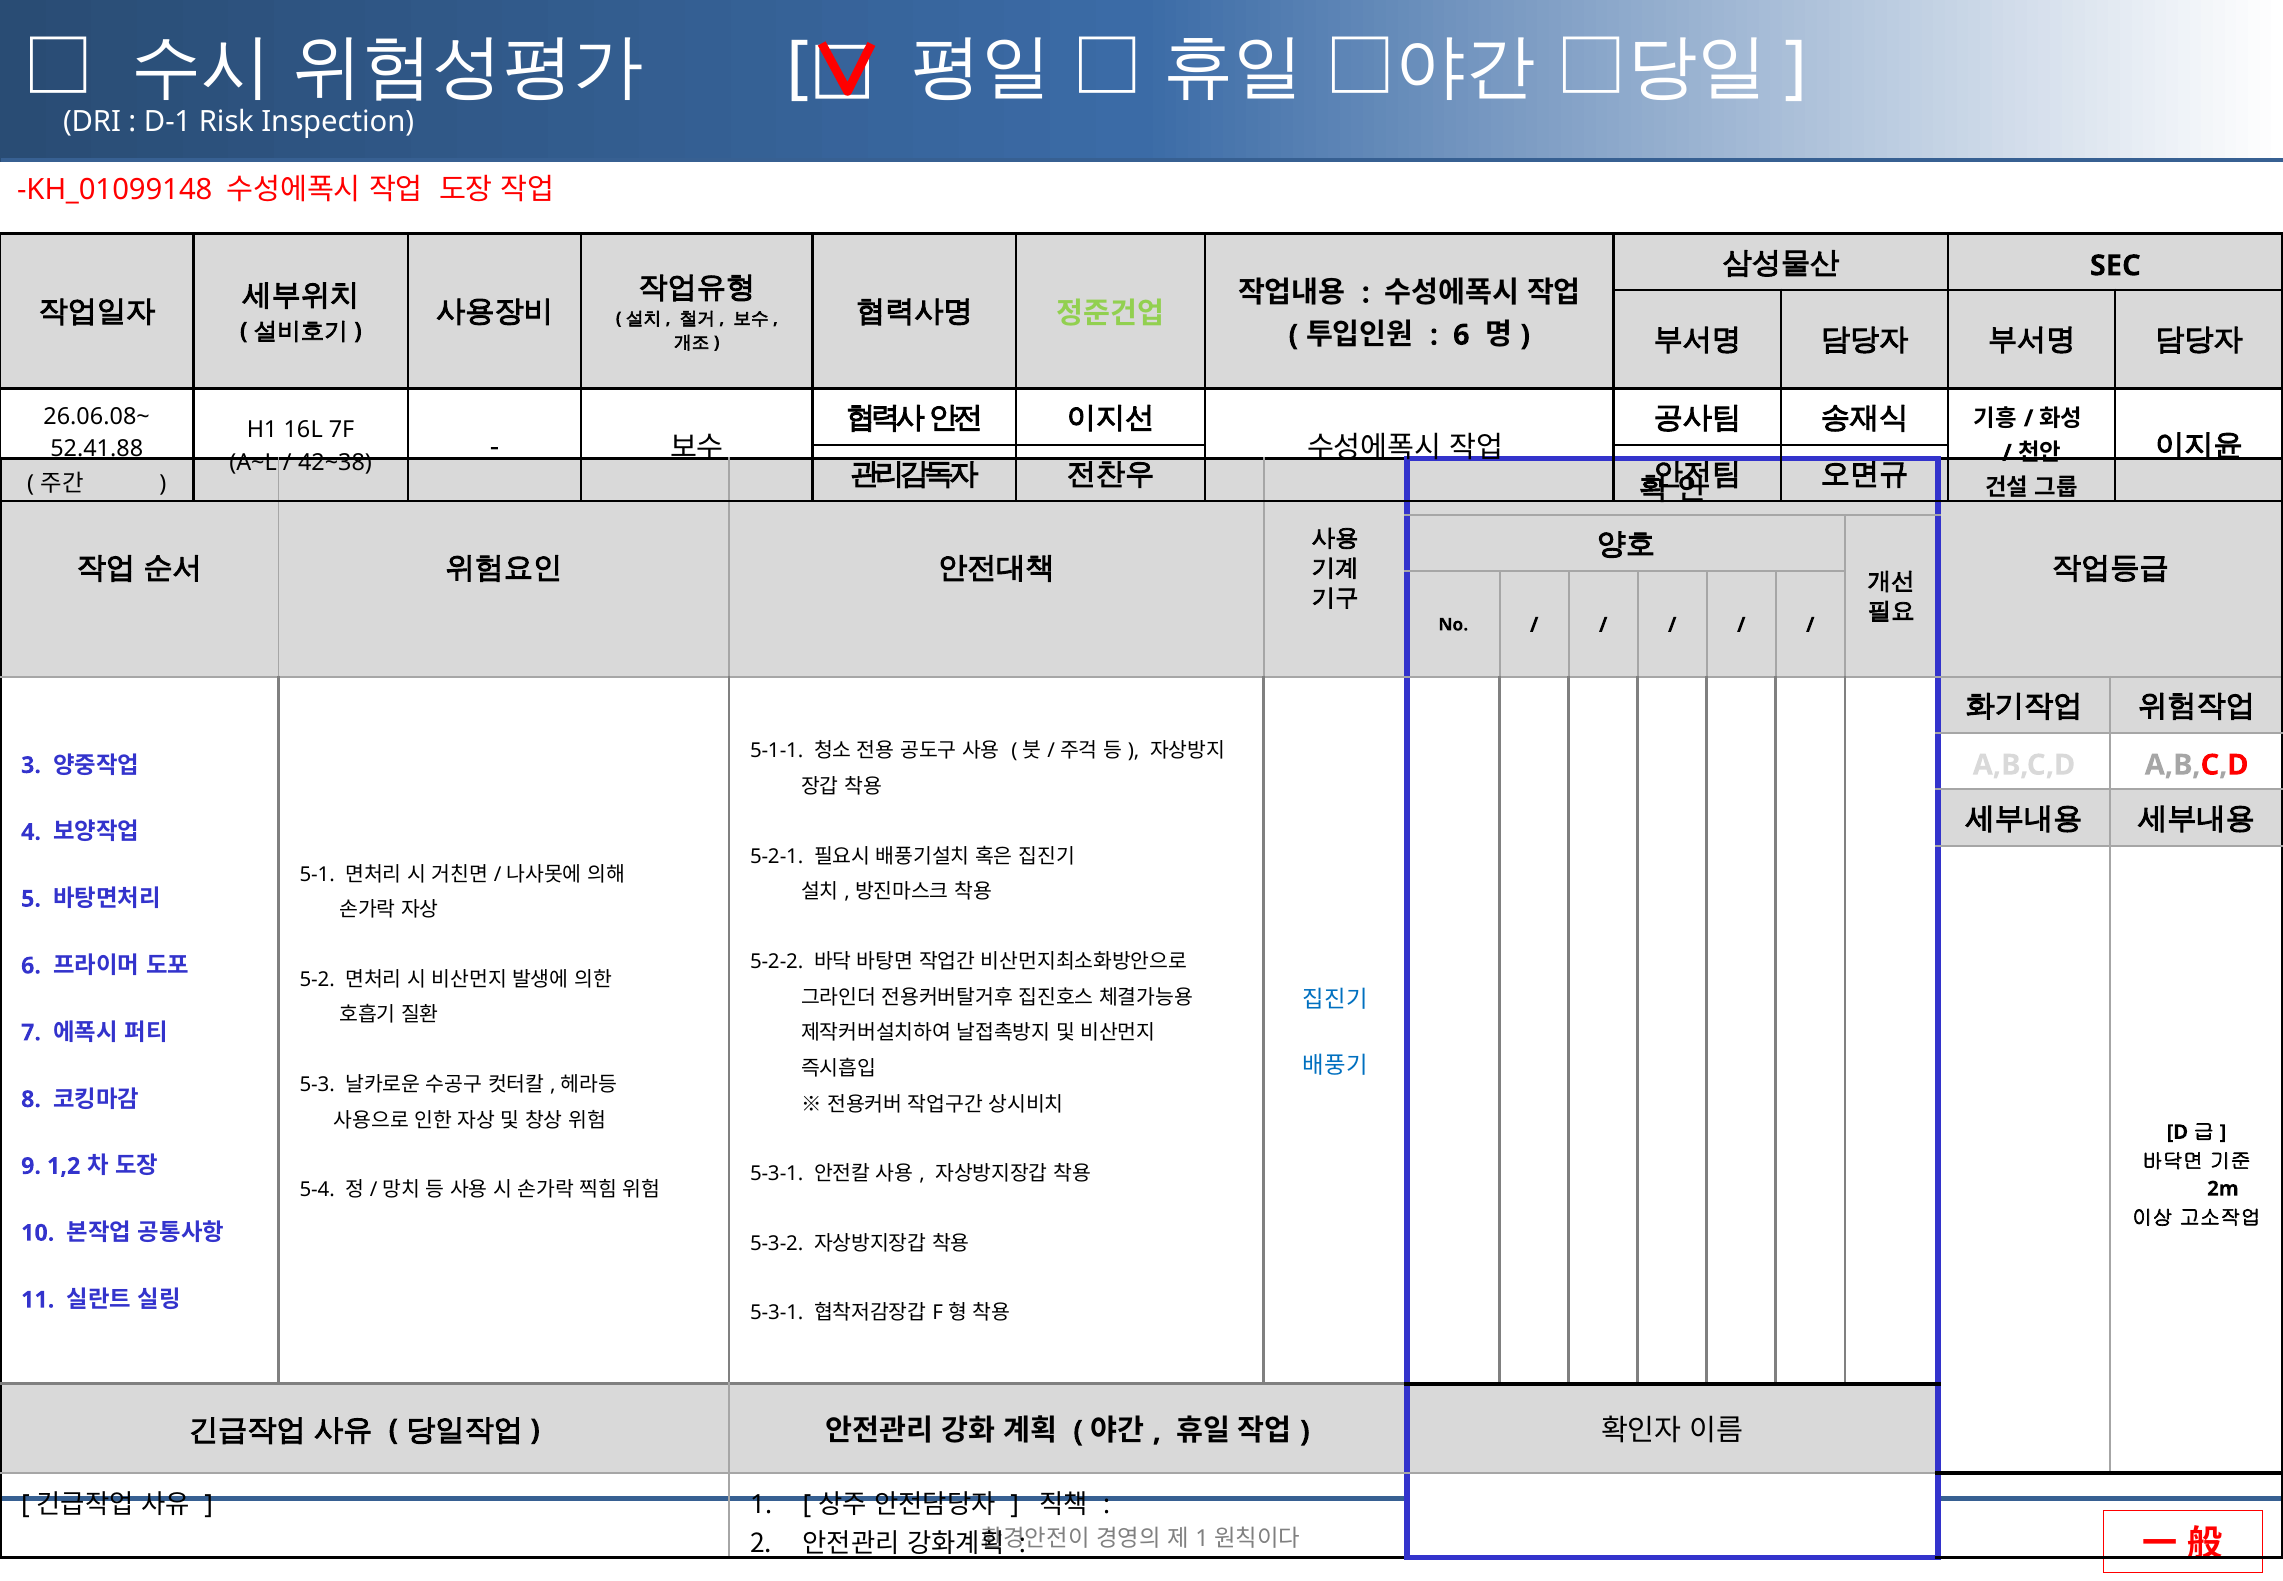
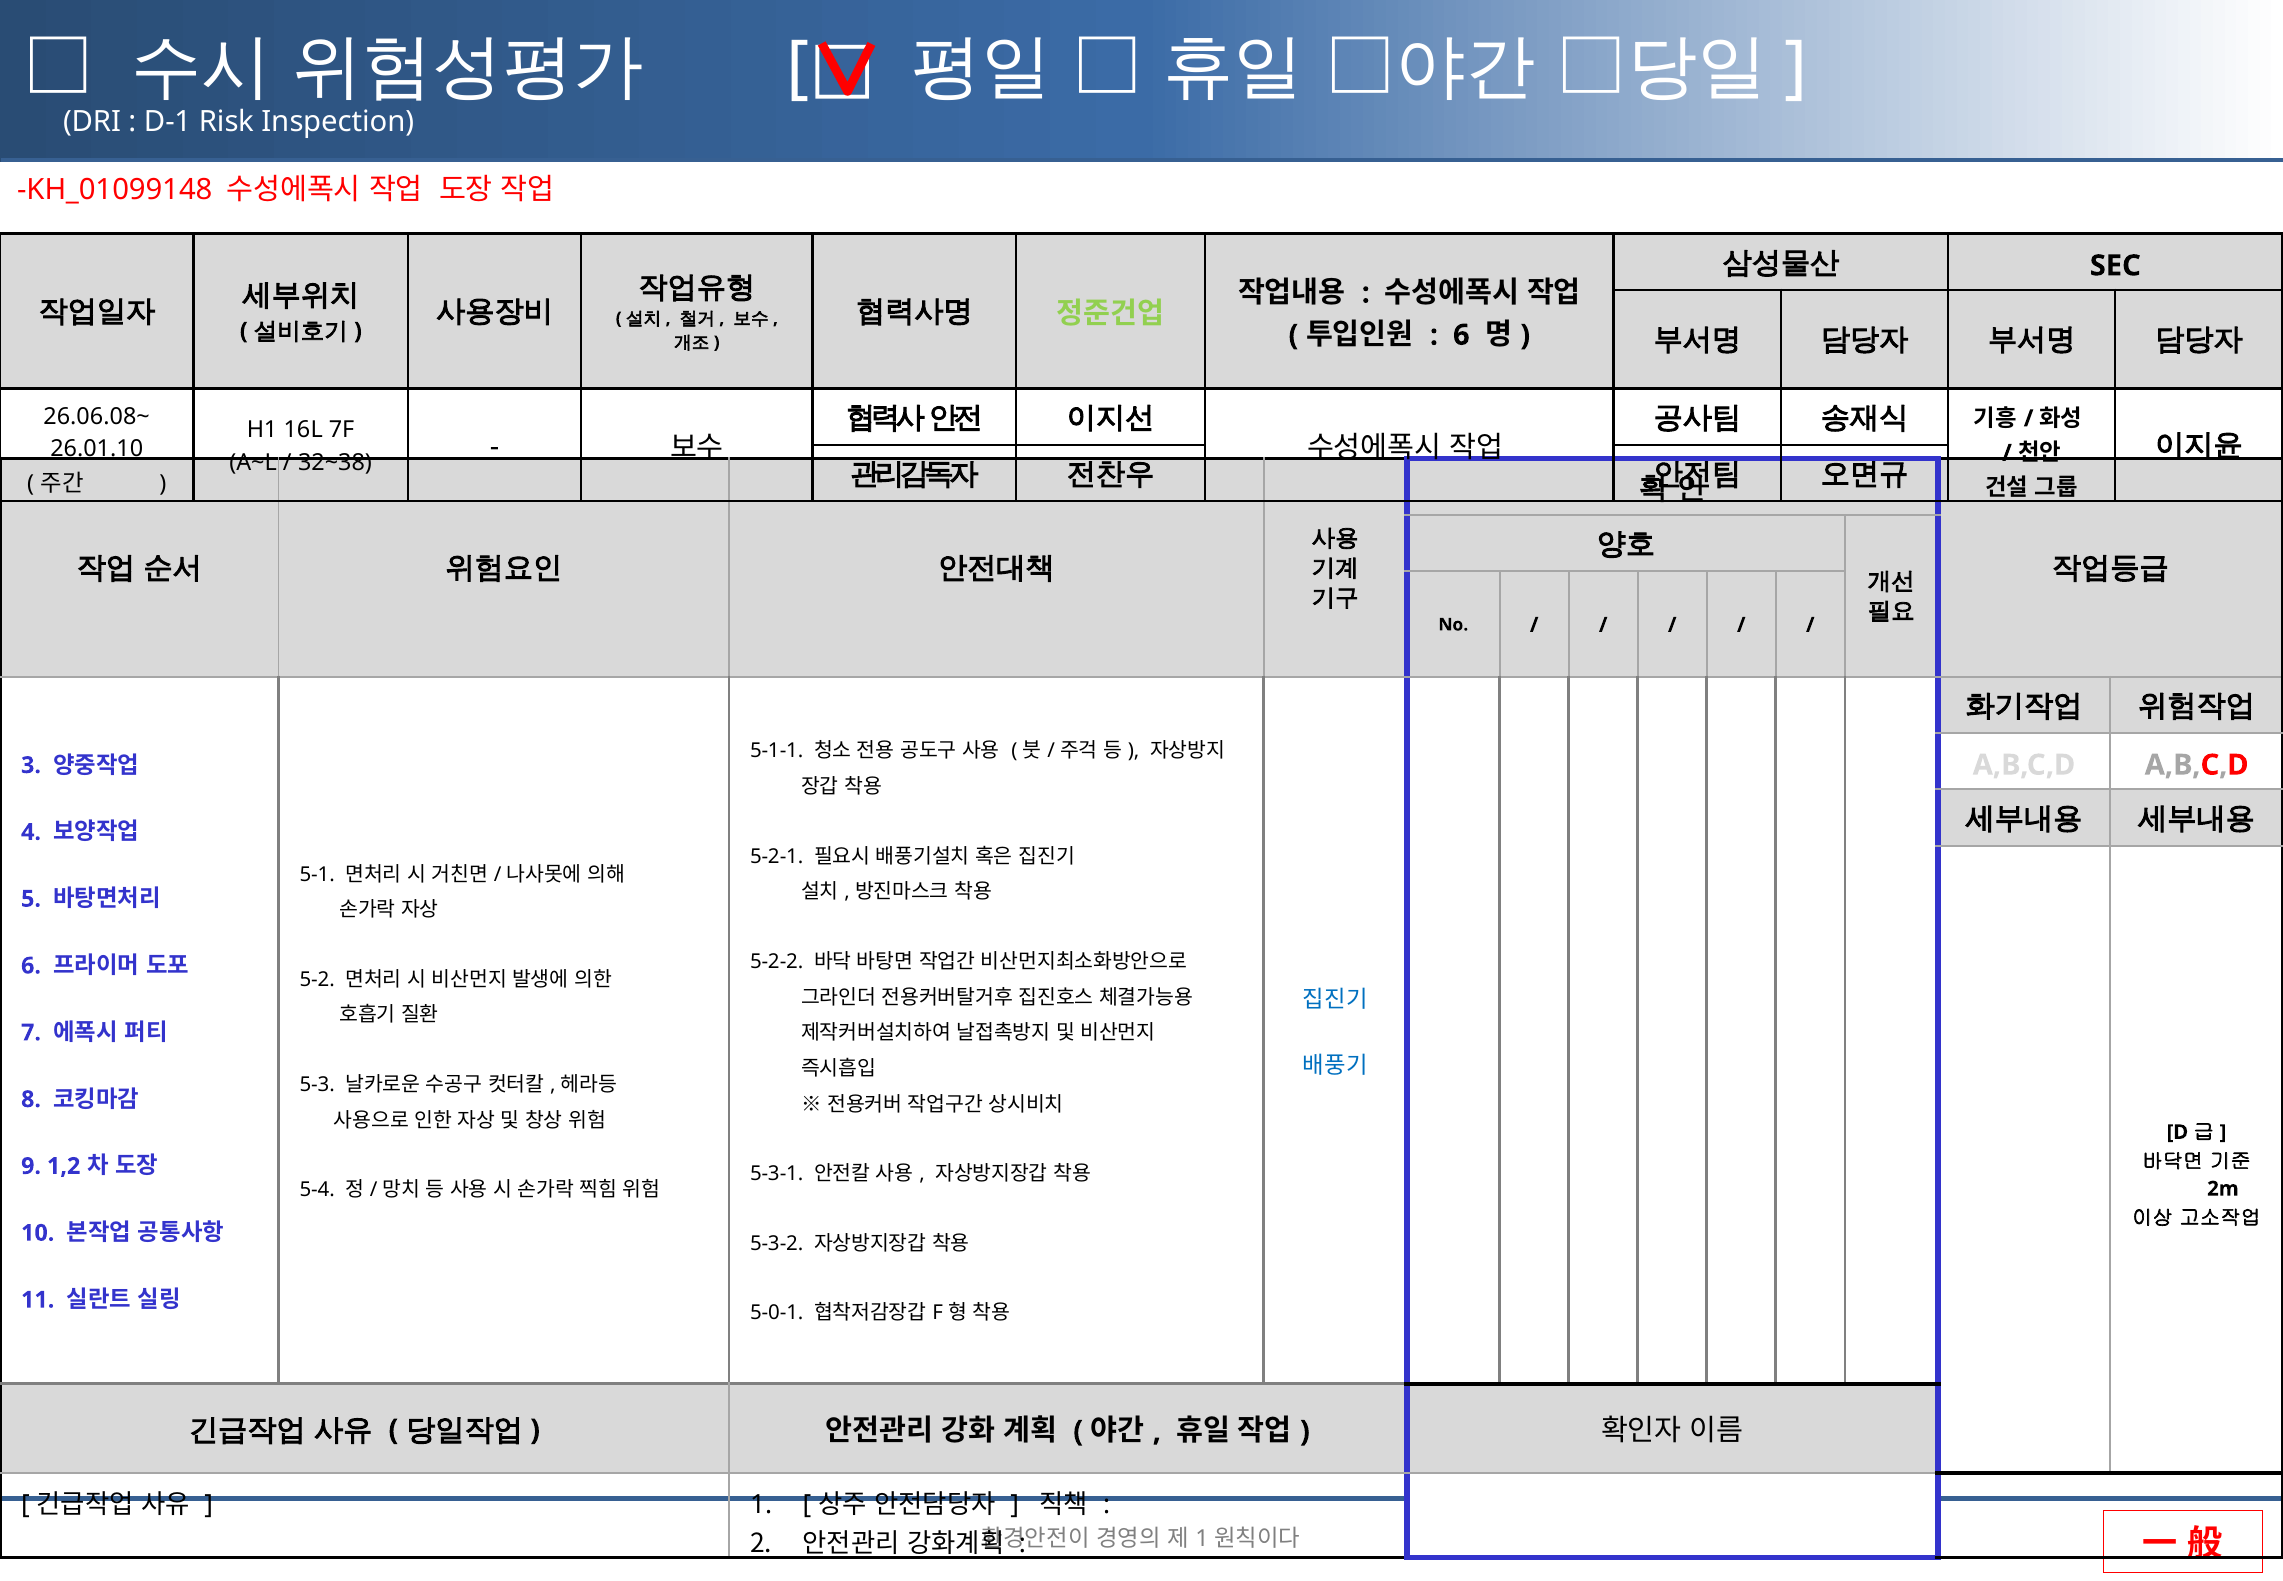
52.41.88: 52.41.88 -> 26.01.10
42~38: 42~38 -> 32~38
5-3-1 at (777, 1313): 5-3-1 -> 5-0-1
